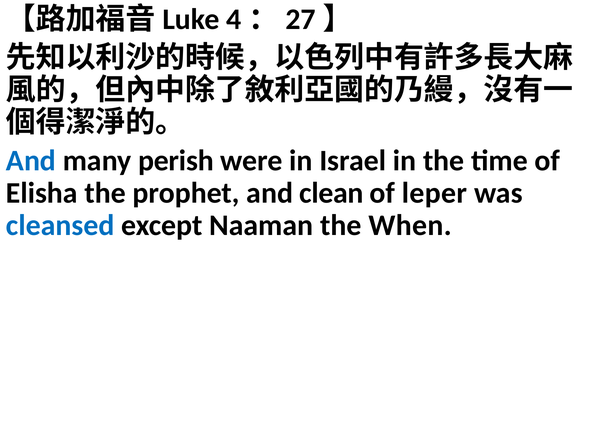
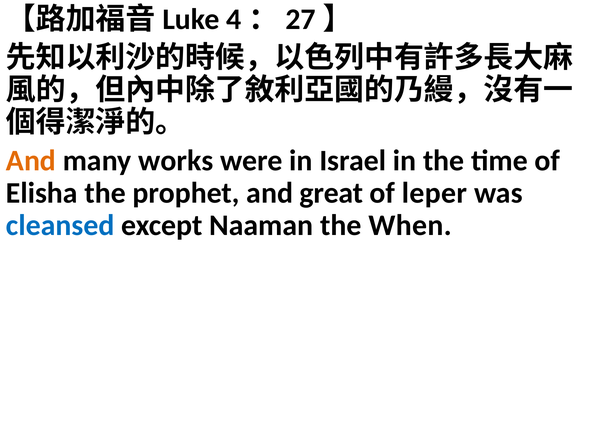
And at (31, 161) colour: blue -> orange
perish: perish -> works
clean: clean -> great
